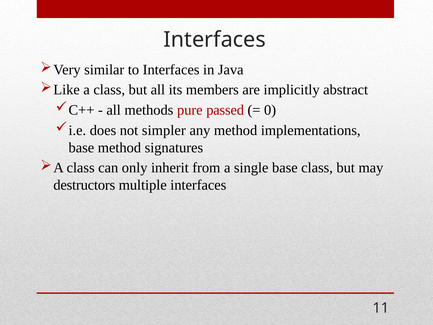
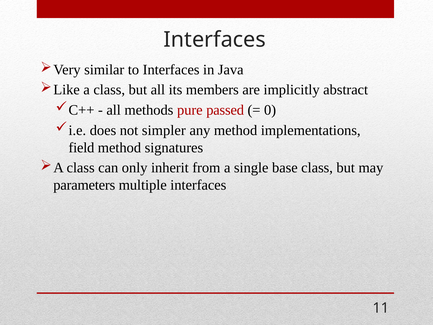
base at (81, 148): base -> field
destructors: destructors -> parameters
